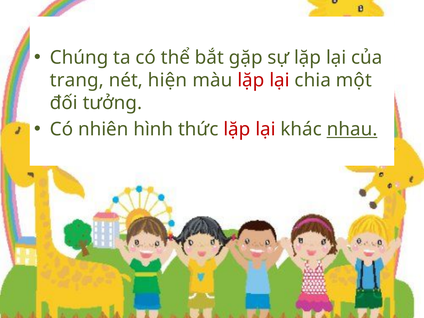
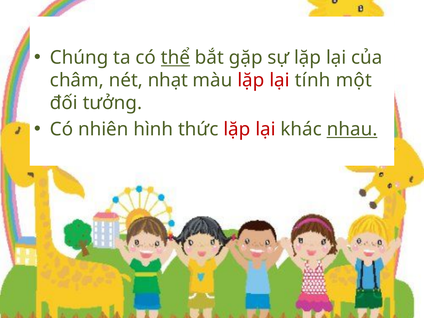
thể underline: none -> present
trang: trang -> châm
hiện: hiện -> nhạt
chia: chia -> tính
